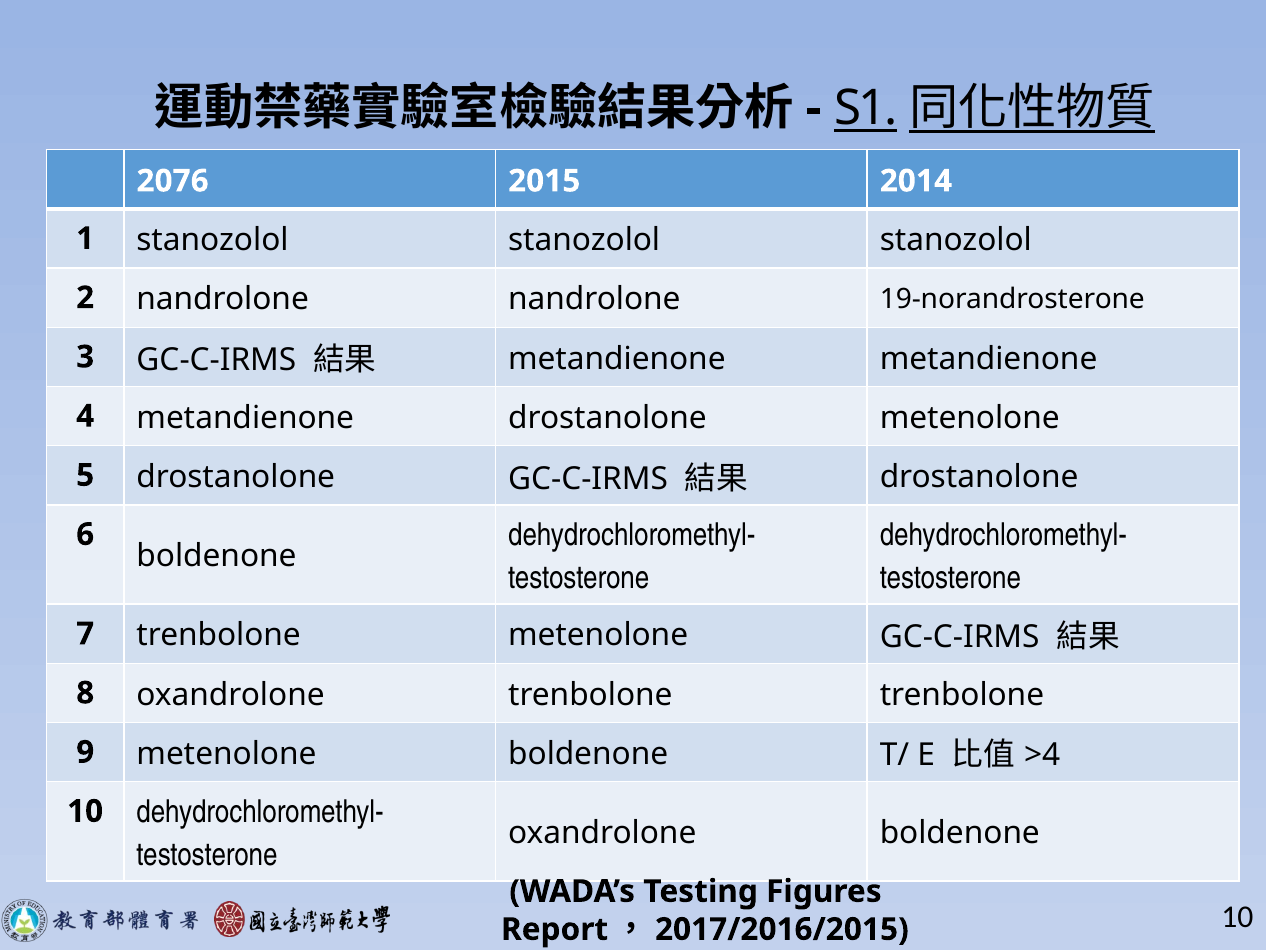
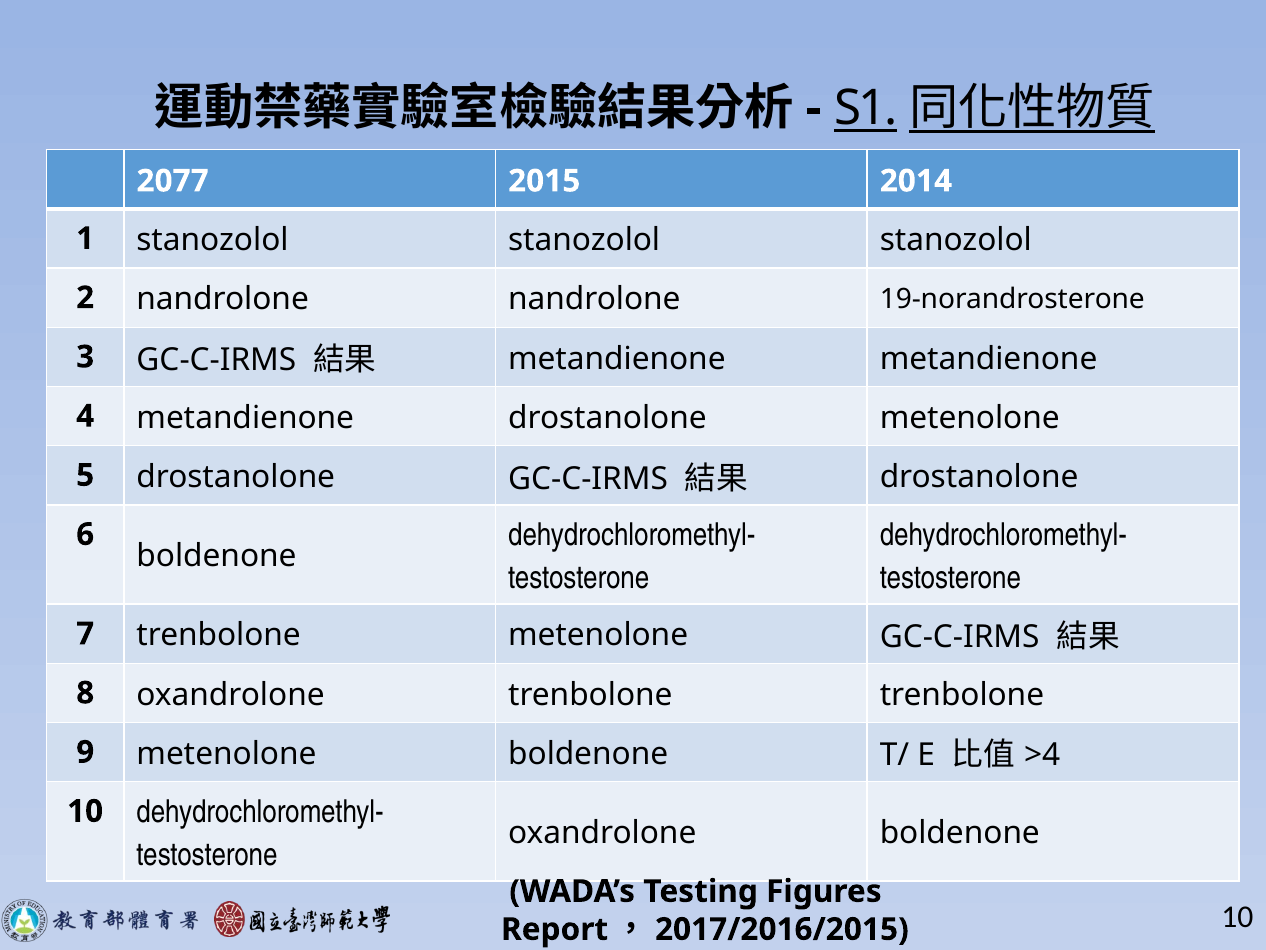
2076: 2076 -> 2077
